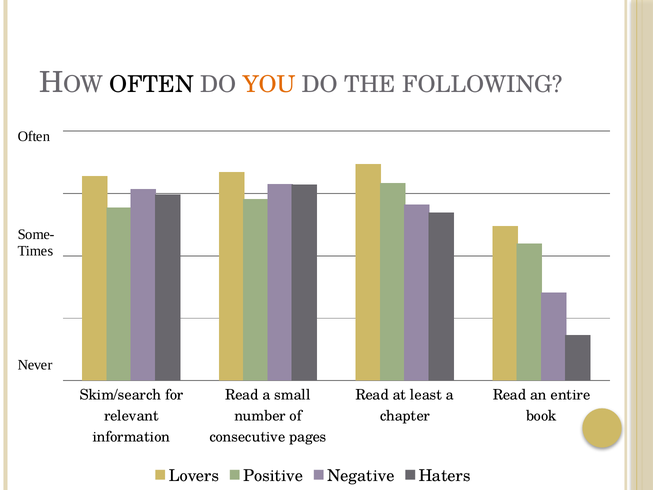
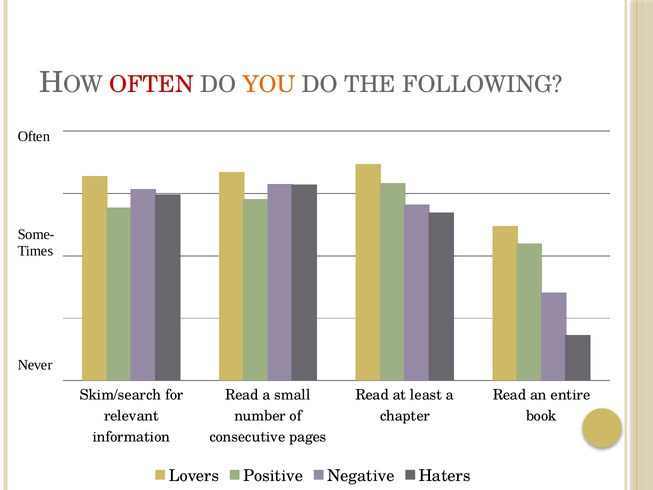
OFTEN at (152, 85) colour: black -> red
